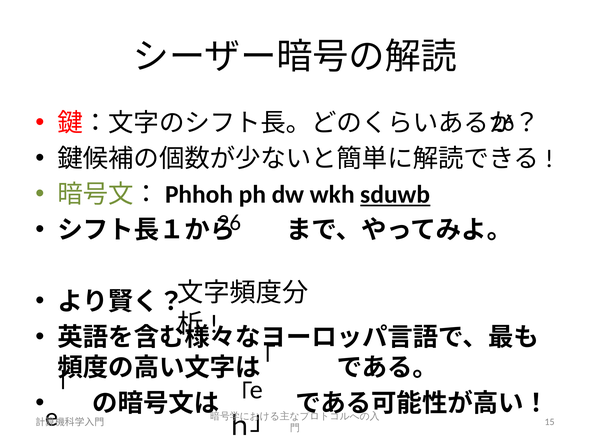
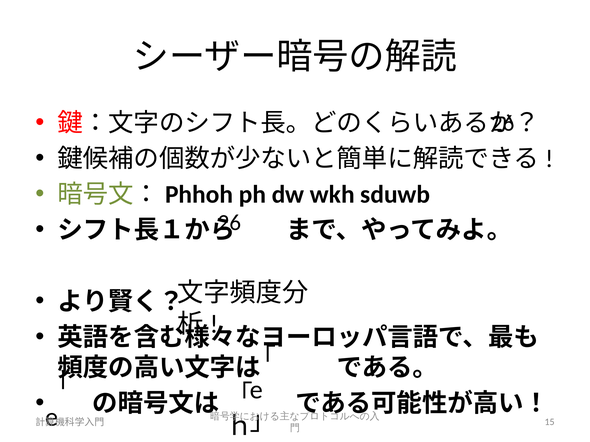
sduwb underline: present -> none
